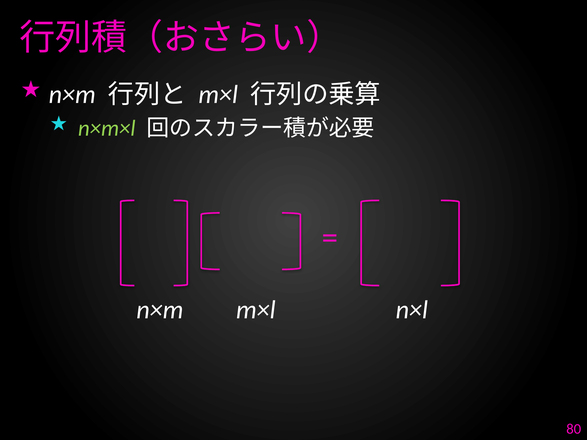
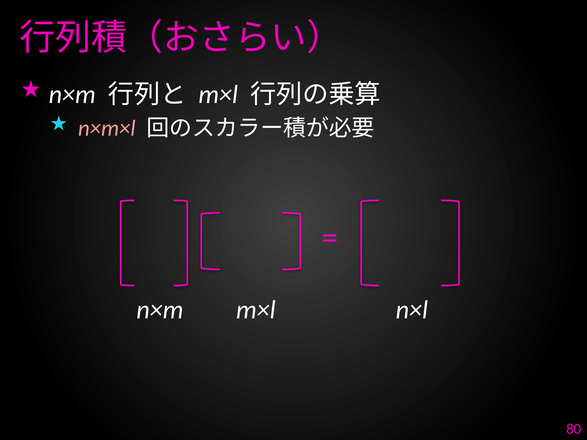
n×m×l colour: light green -> pink
